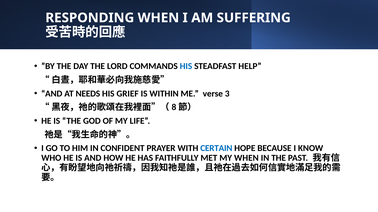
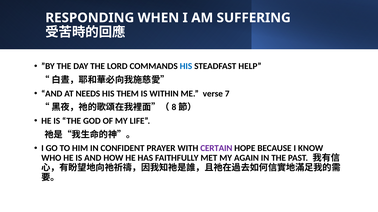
GRIEF: GRIEF -> THEM
3: 3 -> 7
CERTAIN colour: blue -> purple
MY WHEN: WHEN -> AGAIN
